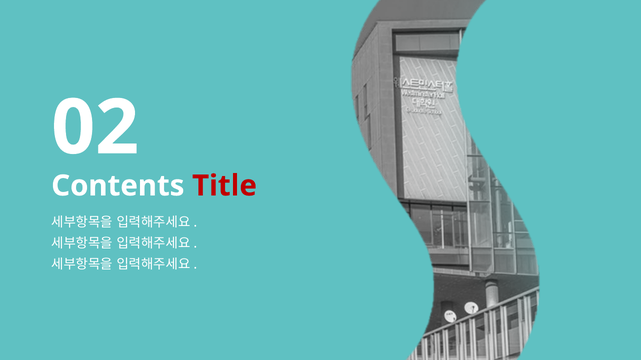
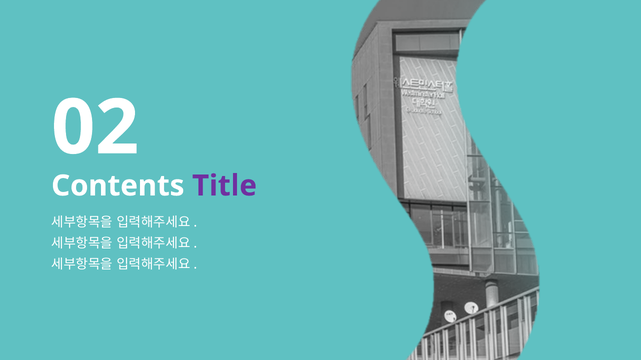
Title colour: red -> purple
